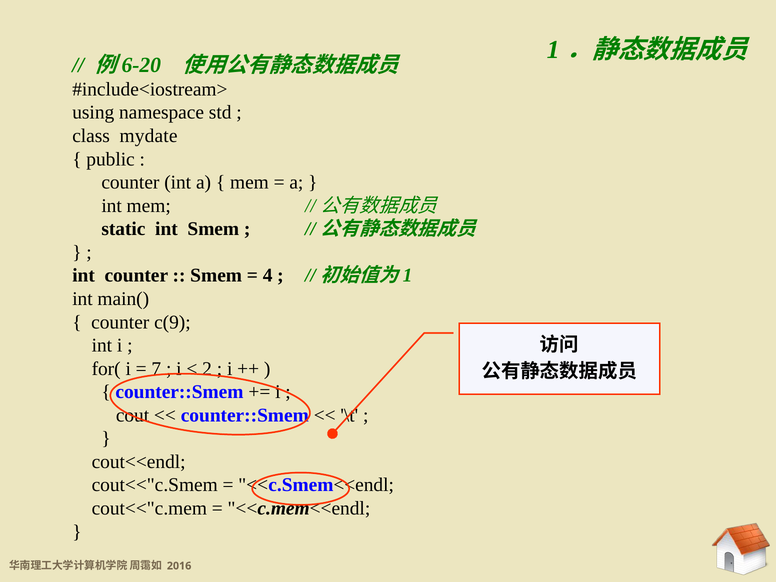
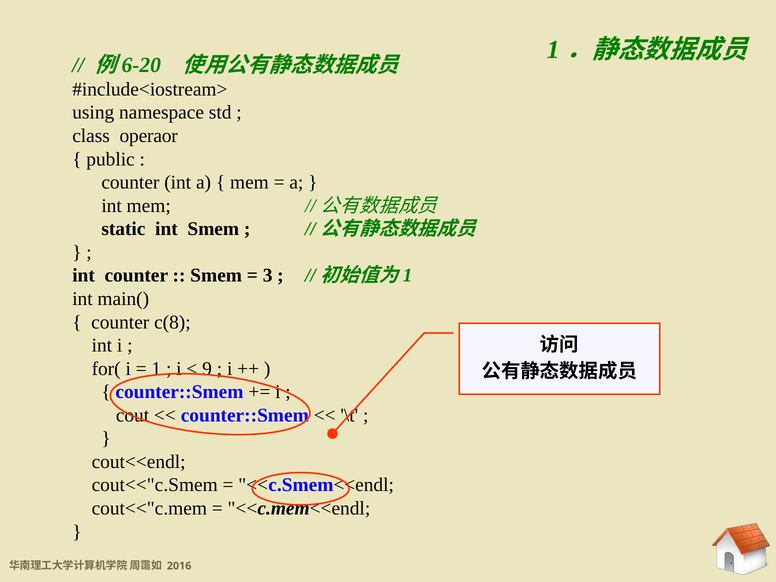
mydate: mydate -> operaor
4: 4 -> 3
c(9: c(9 -> c(8
7: 7 -> 1
2: 2 -> 9
